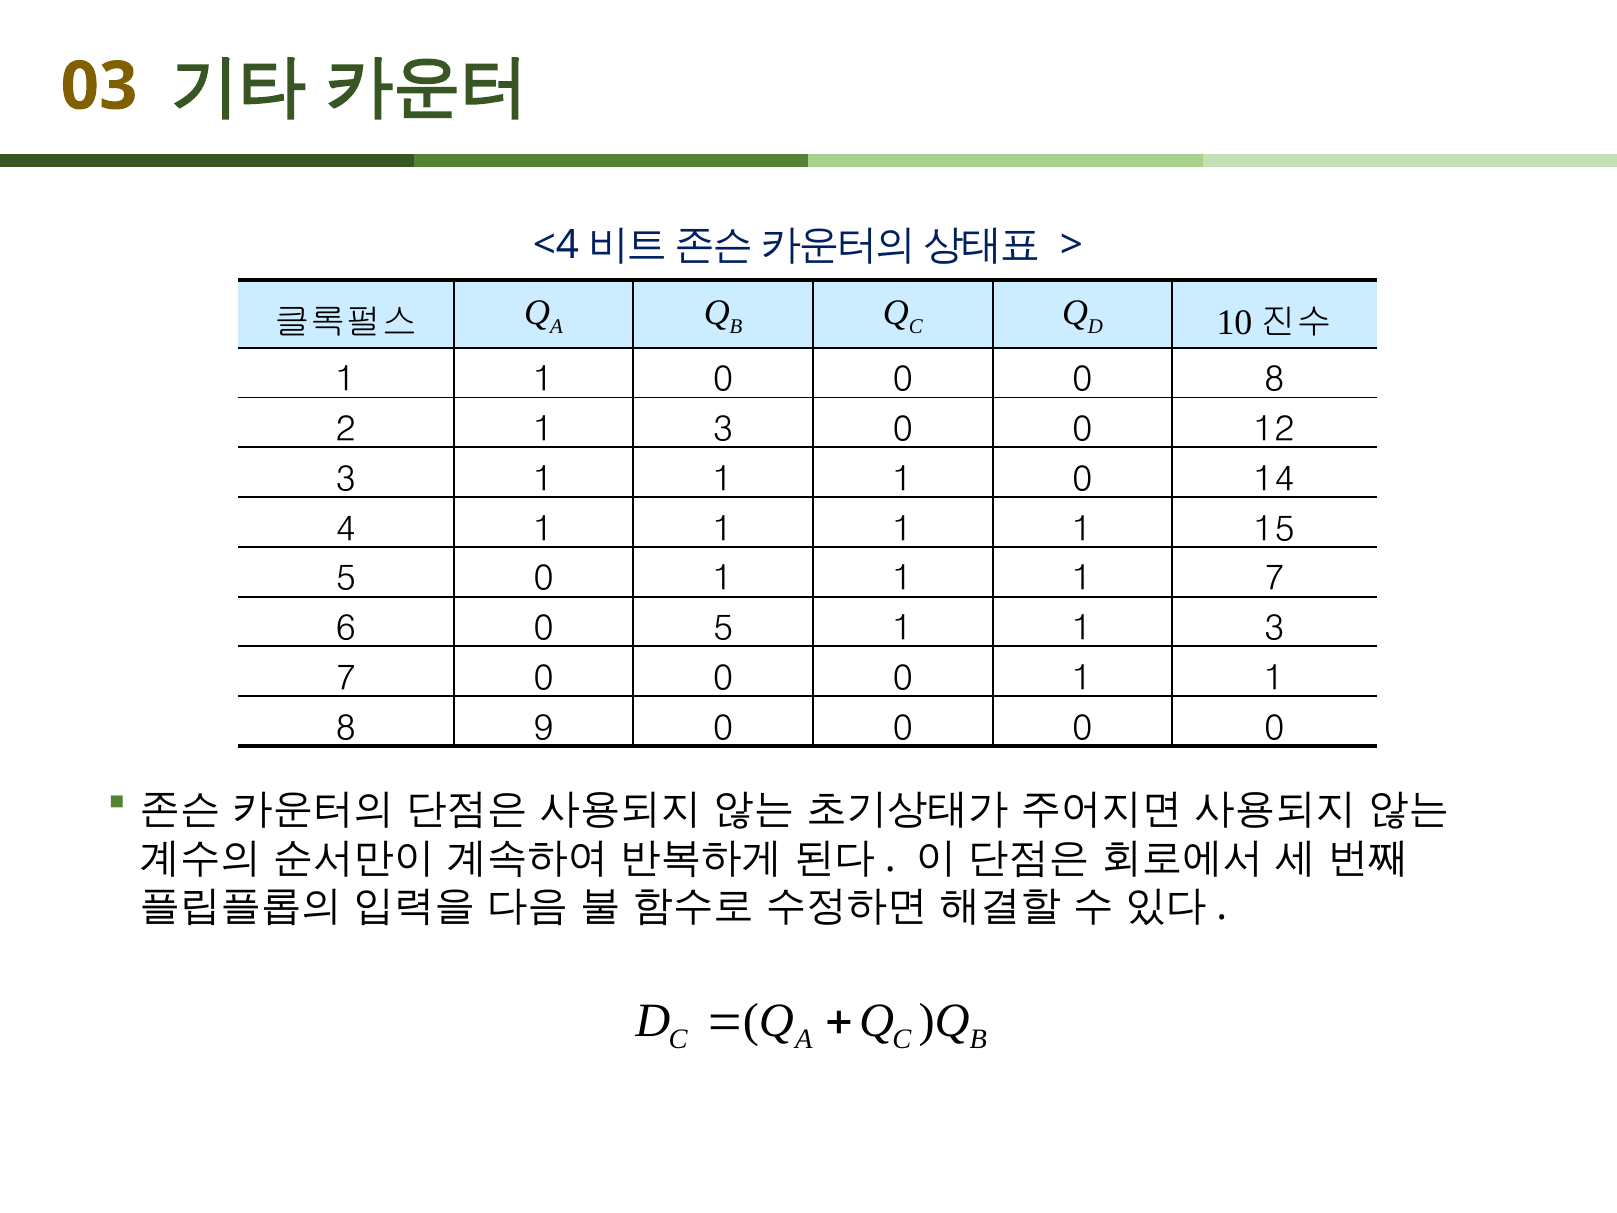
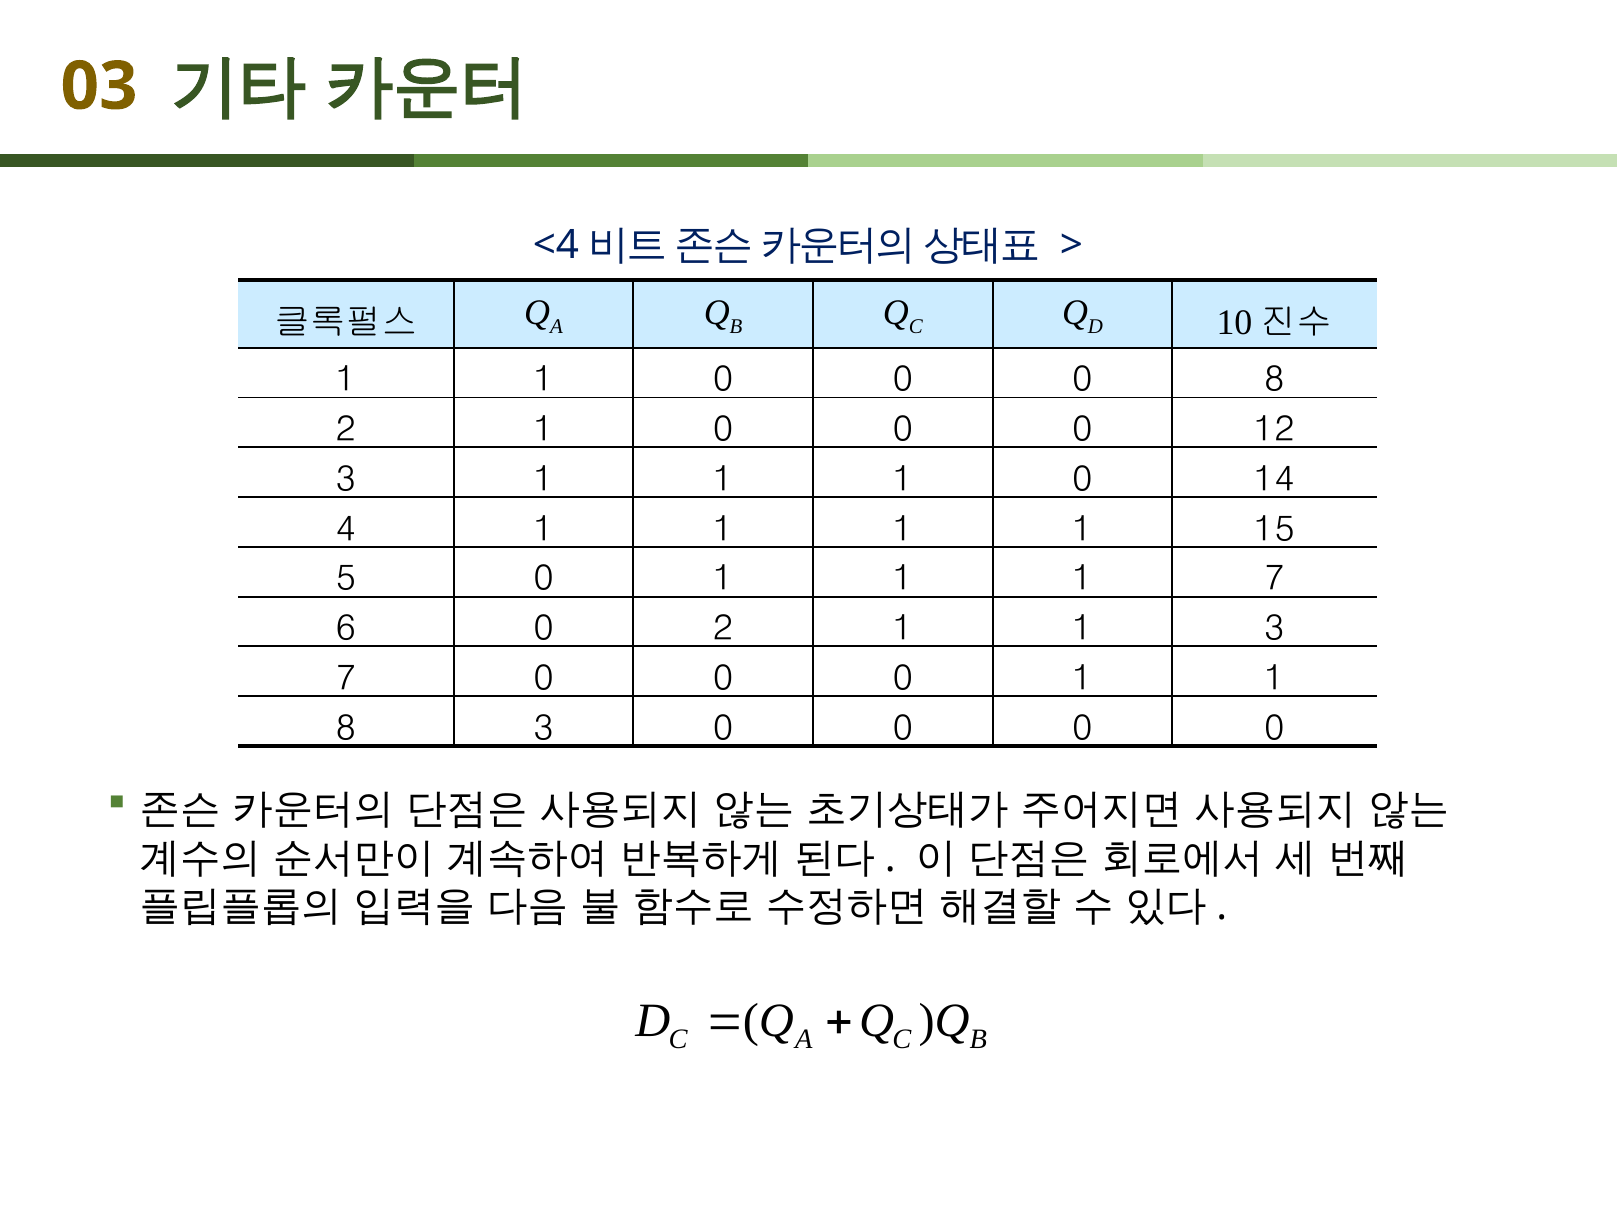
2 1 3: 3 -> 0
0 5: 5 -> 2
8 9: 9 -> 3
